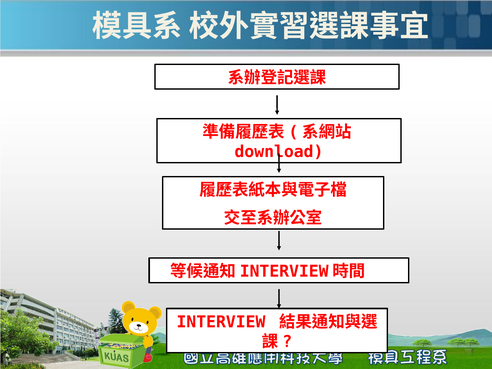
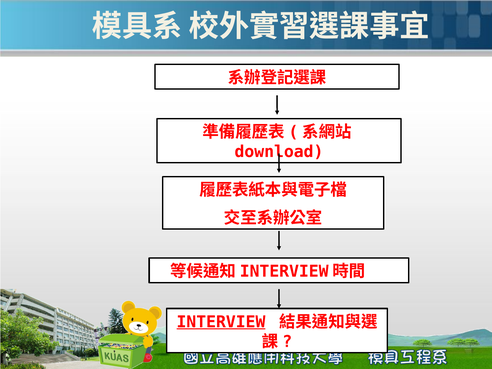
INTERVIEW underline: none -> present
